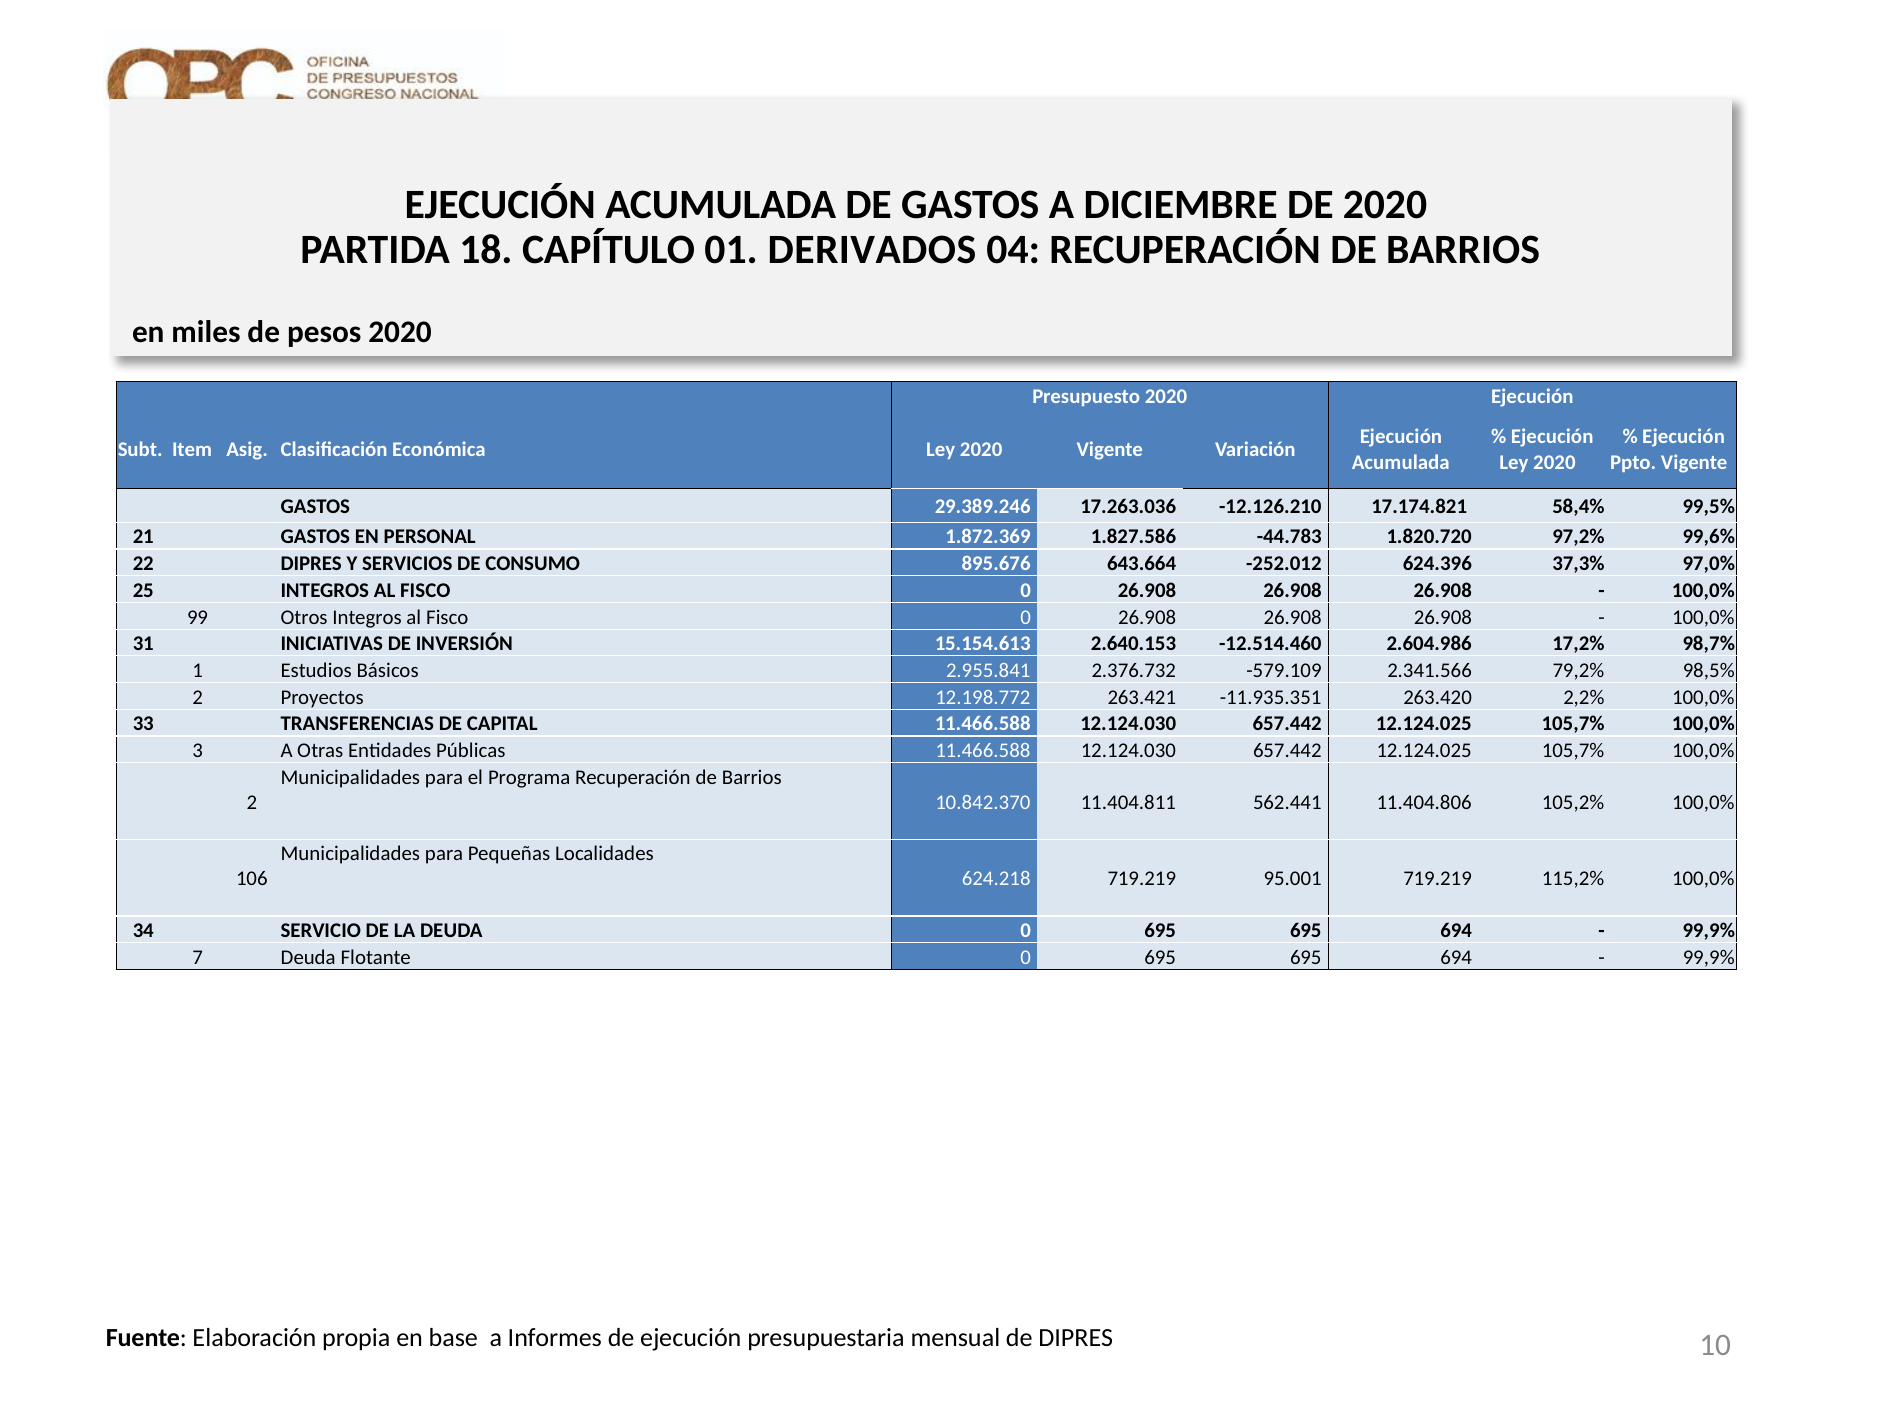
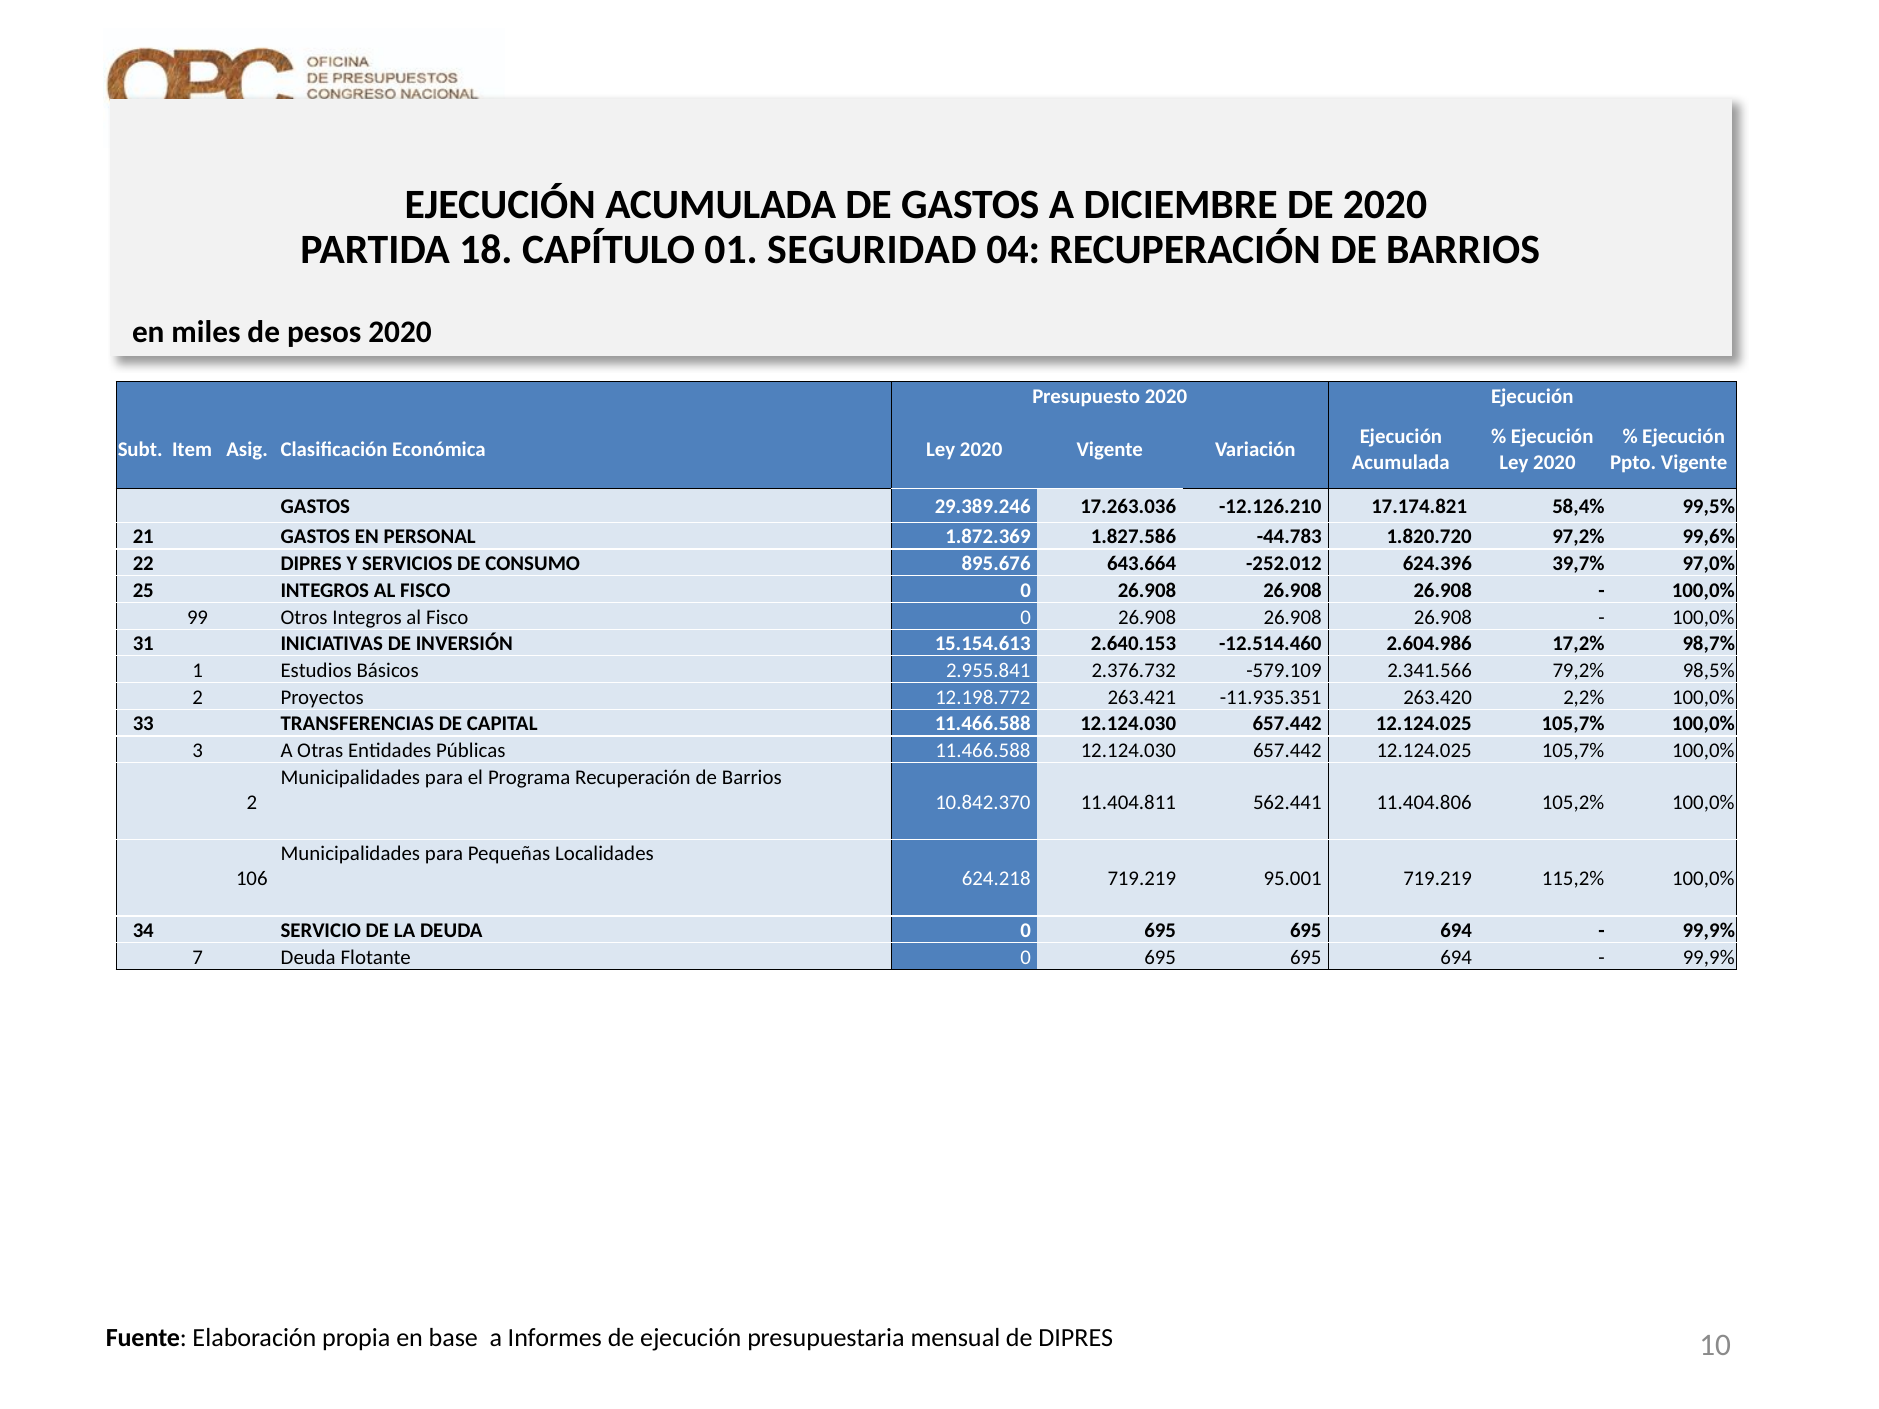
01 DERIVADOS: DERIVADOS -> SEGURIDAD
37,3%: 37,3% -> 39,7%
